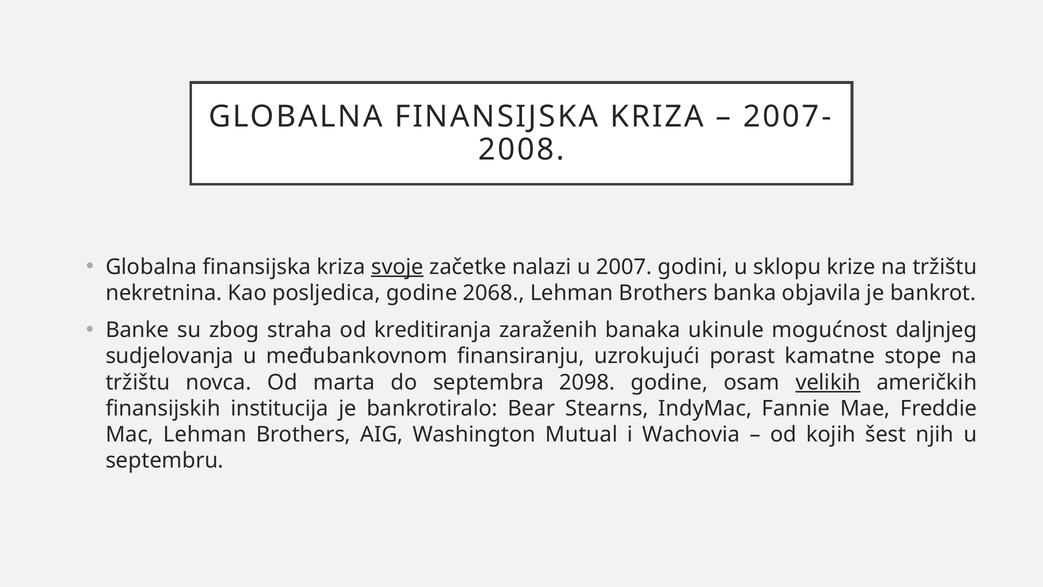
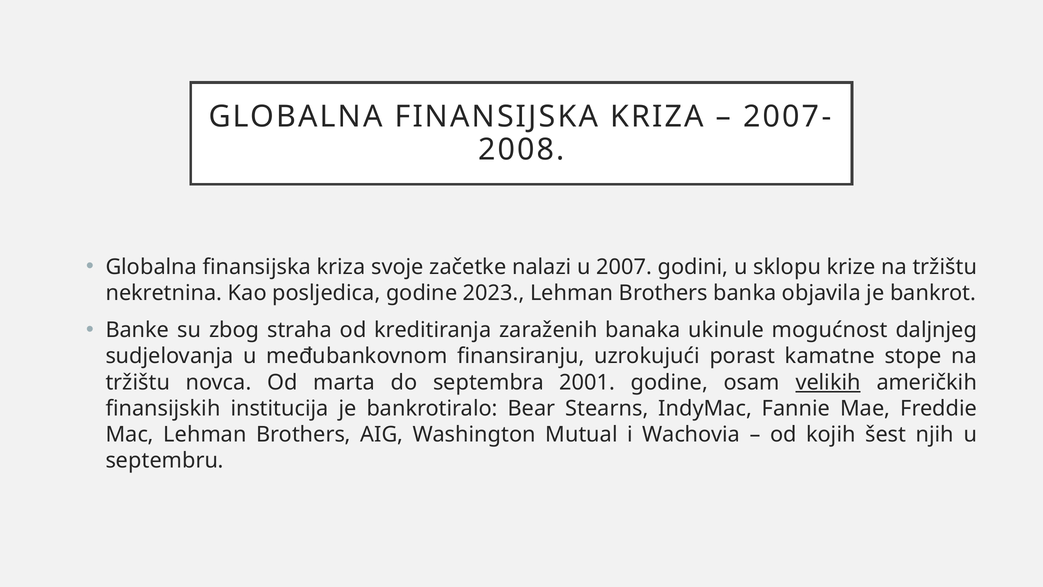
svoje underline: present -> none
2068: 2068 -> 2023
2098: 2098 -> 2001
